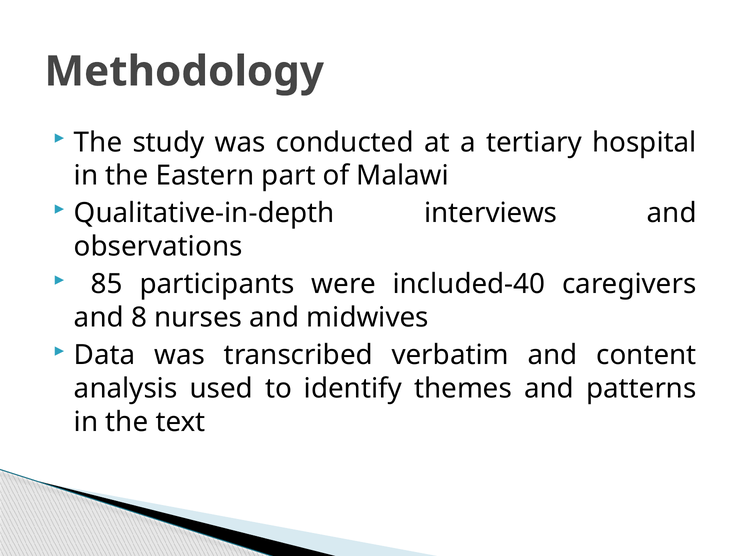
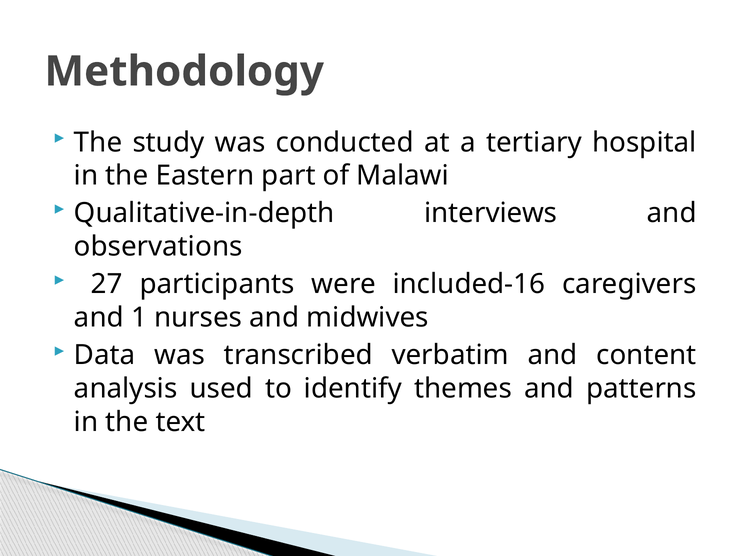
85: 85 -> 27
included-40: included-40 -> included-16
8: 8 -> 1
